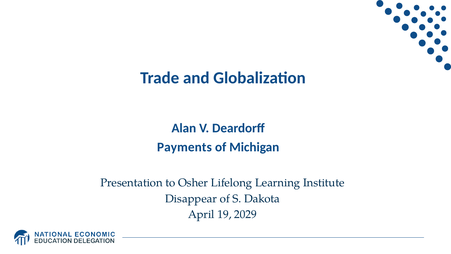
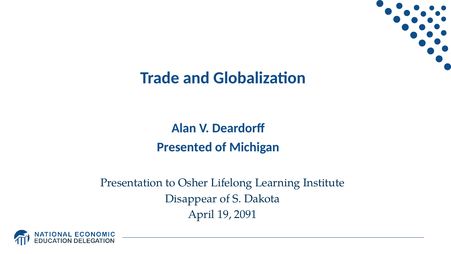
Payments: Payments -> Presented
2029: 2029 -> 2091
